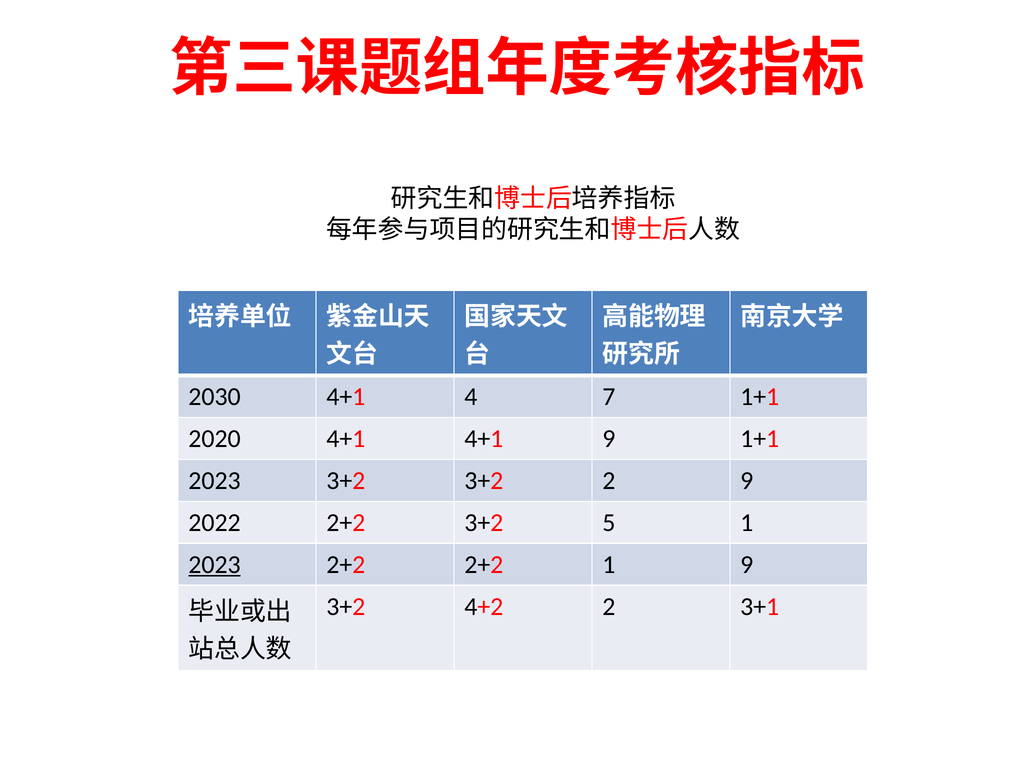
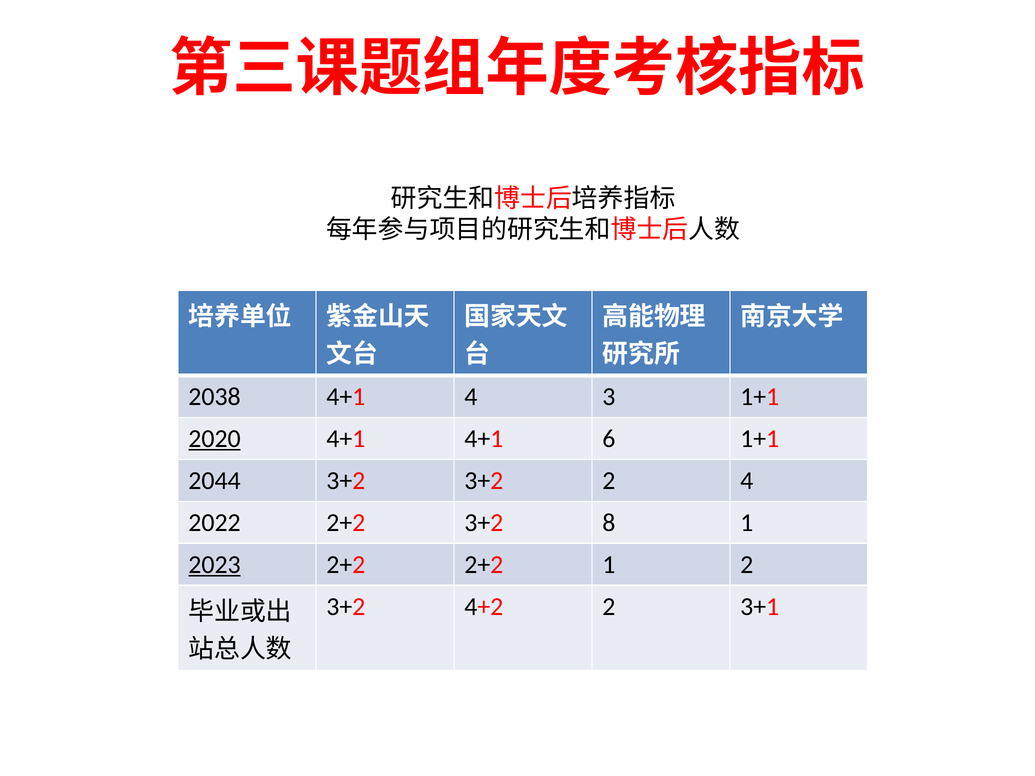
2030: 2030 -> 2038
7: 7 -> 3
2020 underline: none -> present
4+1 9: 9 -> 6
2023 at (215, 481): 2023 -> 2044
2 9: 9 -> 4
5: 5 -> 8
1 9: 9 -> 2
